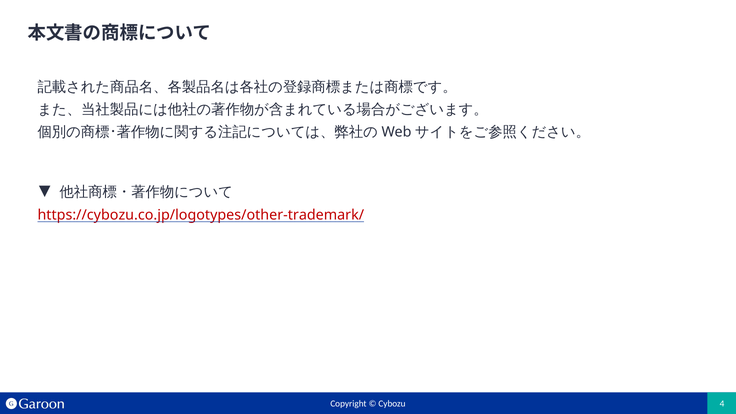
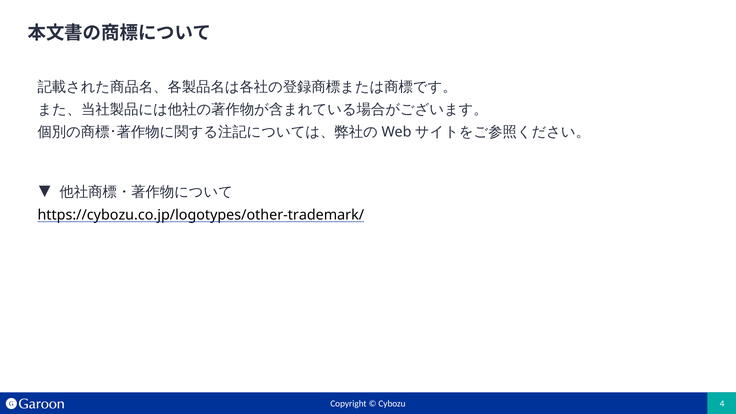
https://cybozu.co.jp/logotypes/other-trademark/ colour: red -> black
